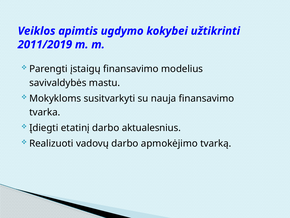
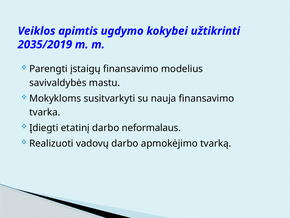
2011/2019: 2011/2019 -> 2035/2019
aktualesnius: aktualesnius -> neformalaus
